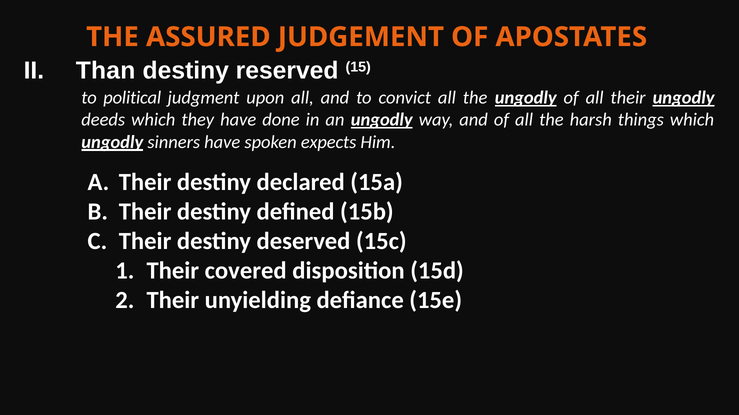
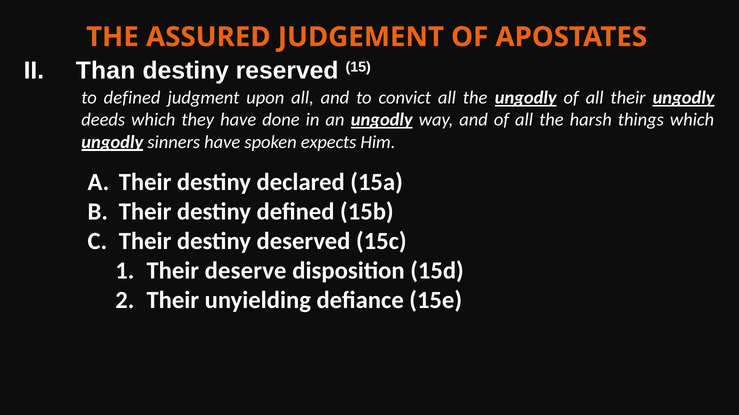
to political: political -> defined
covered: covered -> deserve
